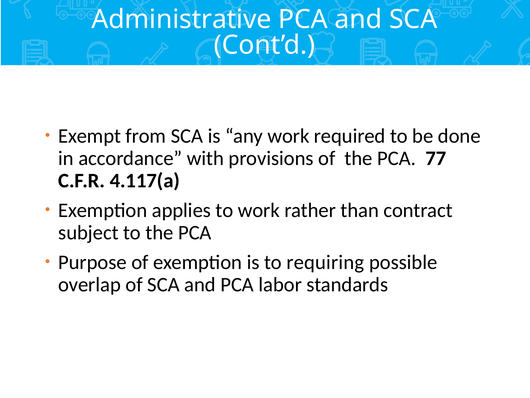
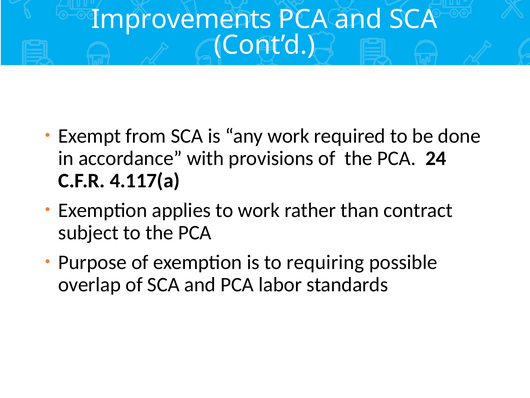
Administrative: Administrative -> Improvements
77: 77 -> 24
